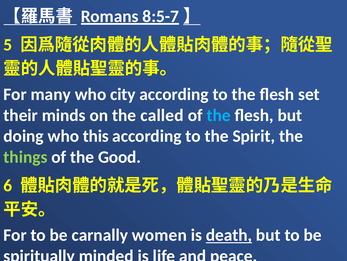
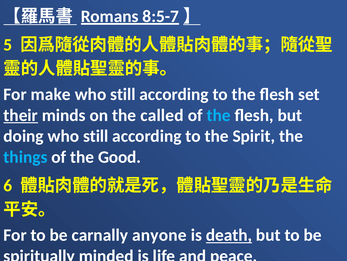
many: many -> make
city at (123, 94): city -> still
their underline: none -> present
this at (96, 136): this -> still
things colour: light green -> light blue
women: women -> anyone
